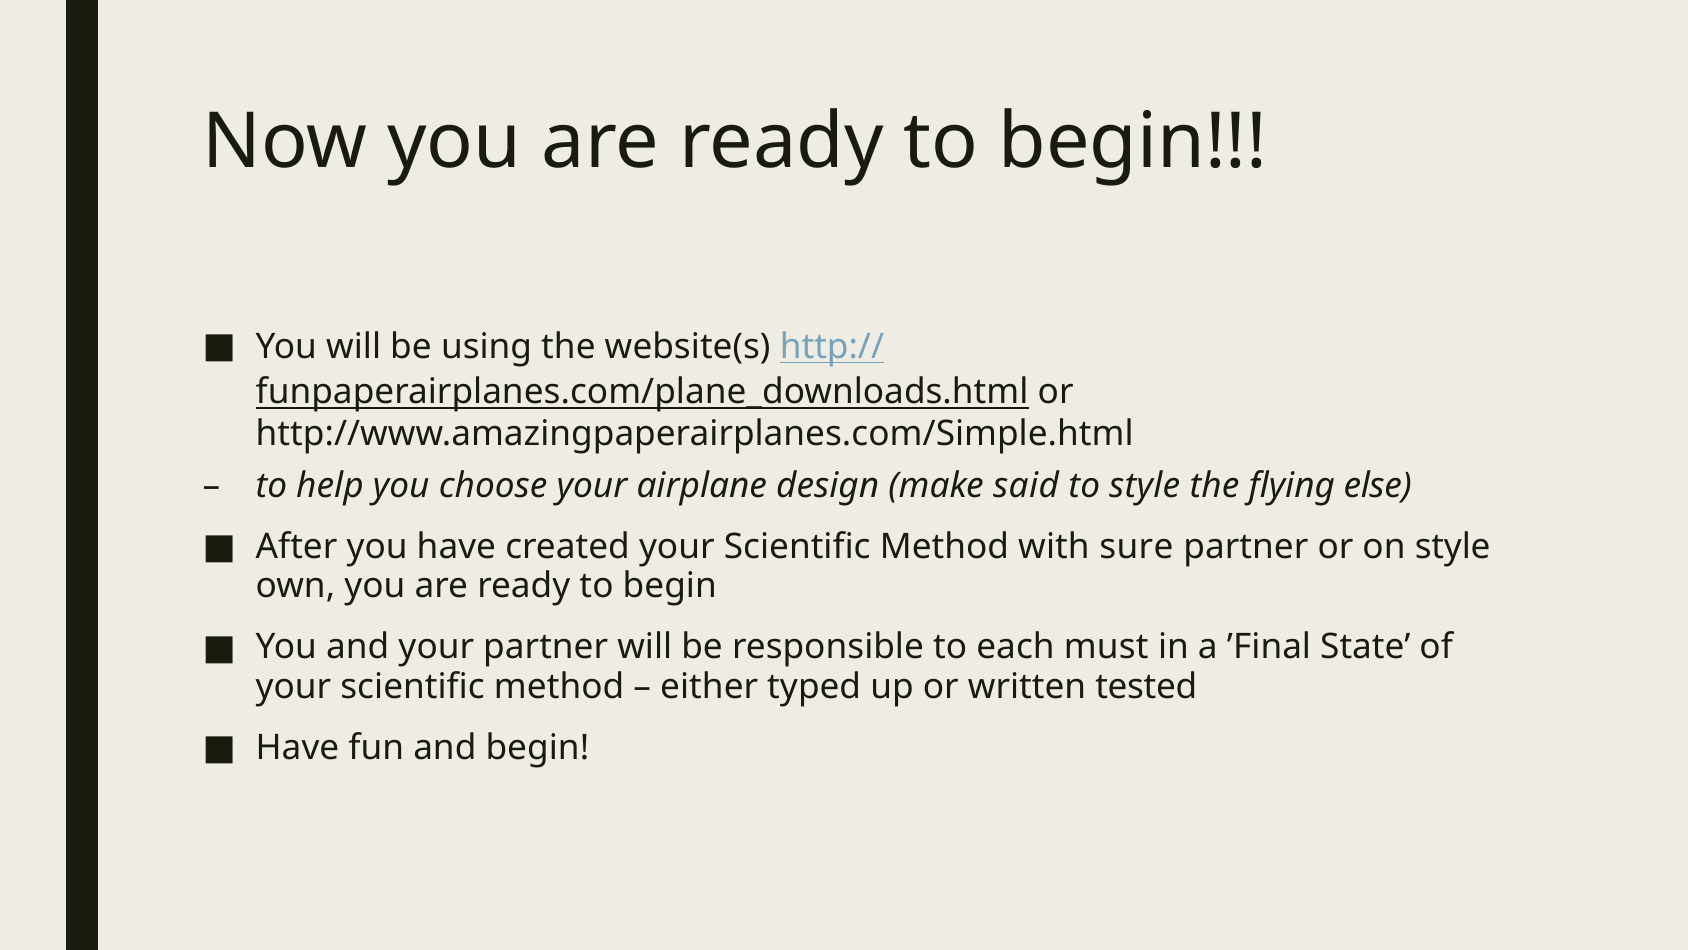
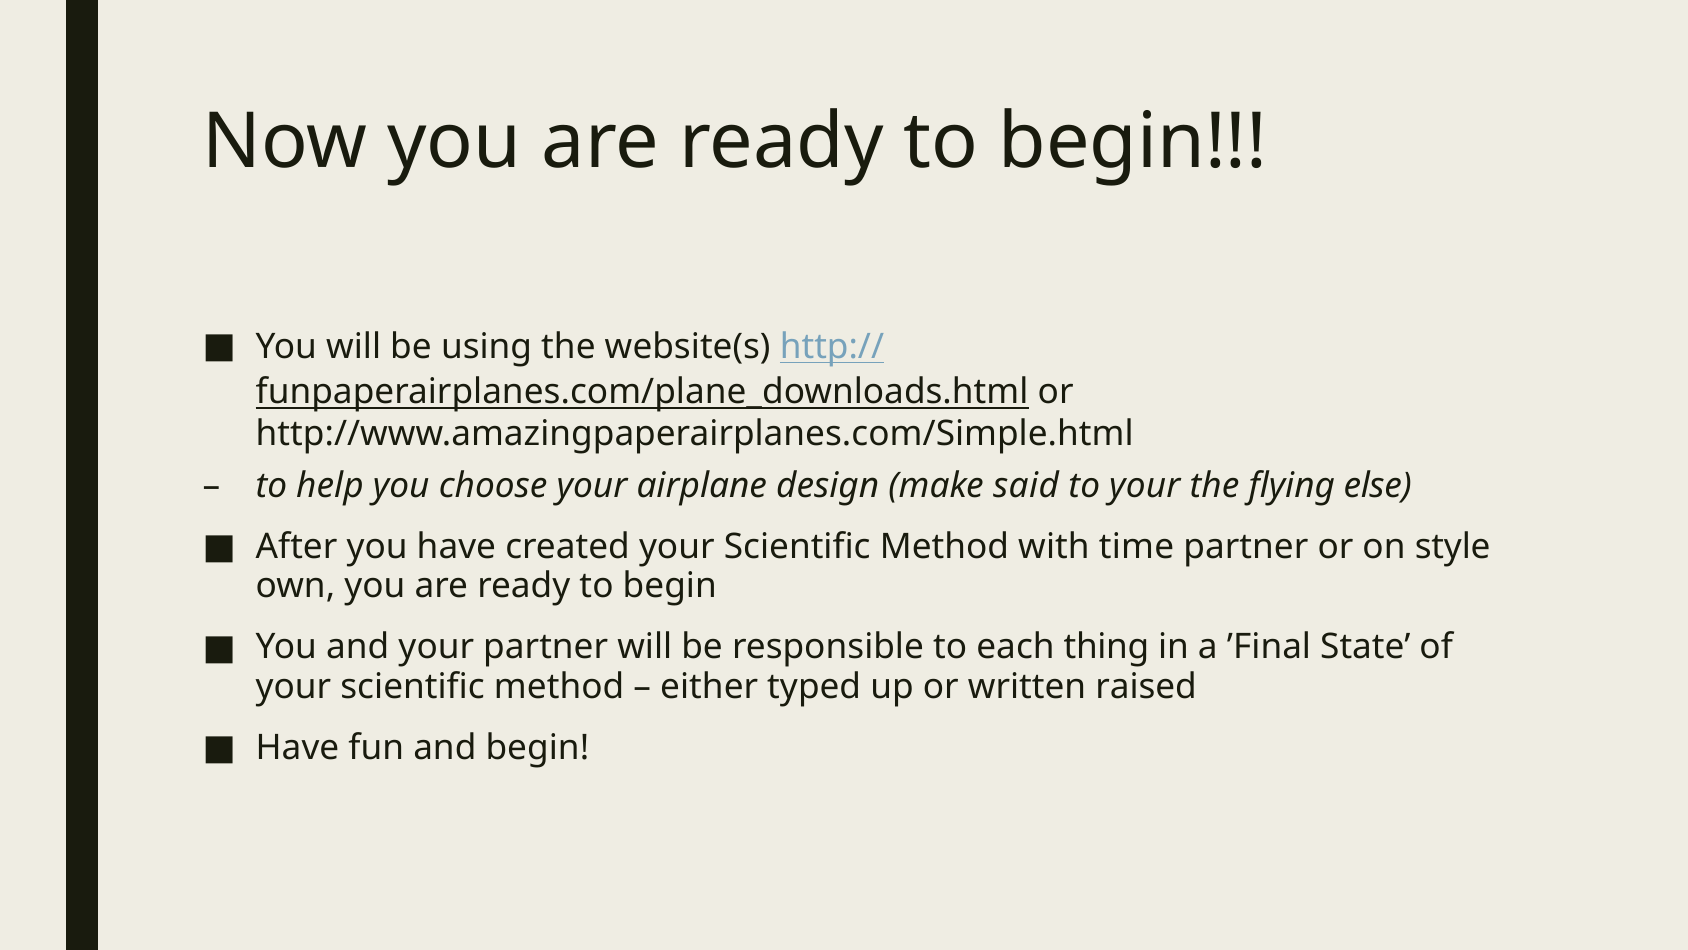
to style: style -> your
sure: sure -> time
must: must -> thing
tested: tested -> raised
